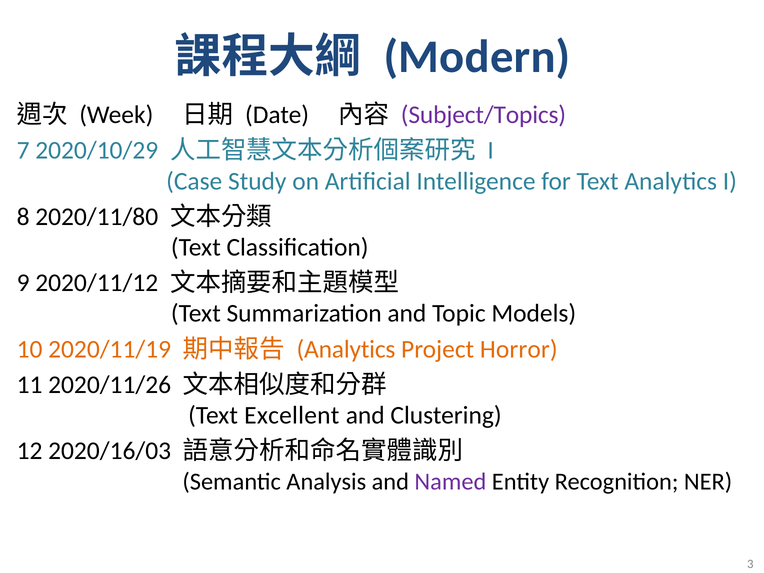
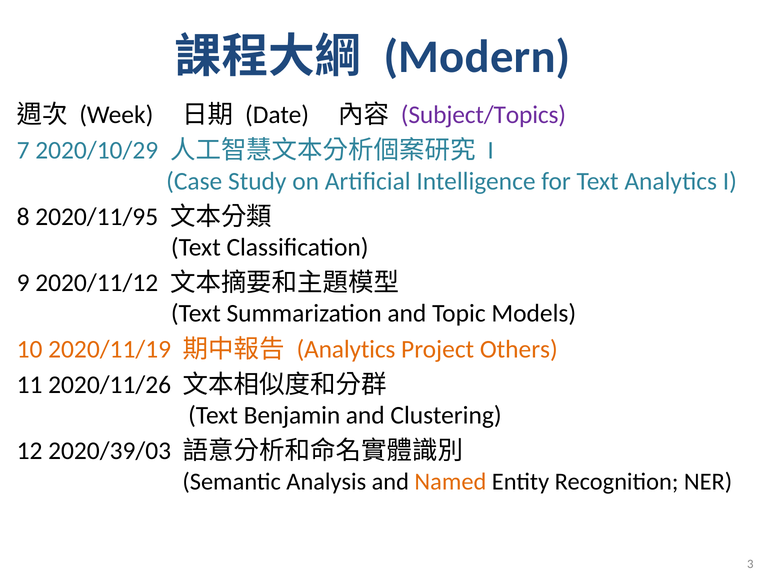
2020/11/80: 2020/11/80 -> 2020/11/95
Horror: Horror -> Others
Excellent: Excellent -> Benjamin
2020/16/03: 2020/16/03 -> 2020/39/03
Named colour: purple -> orange
